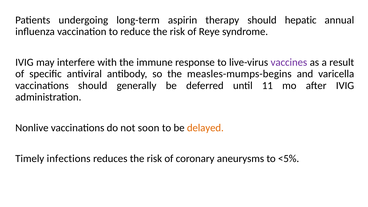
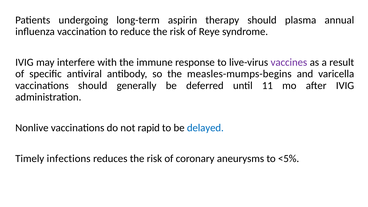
hepatic: hepatic -> plasma
soon: soon -> rapid
delayed colour: orange -> blue
